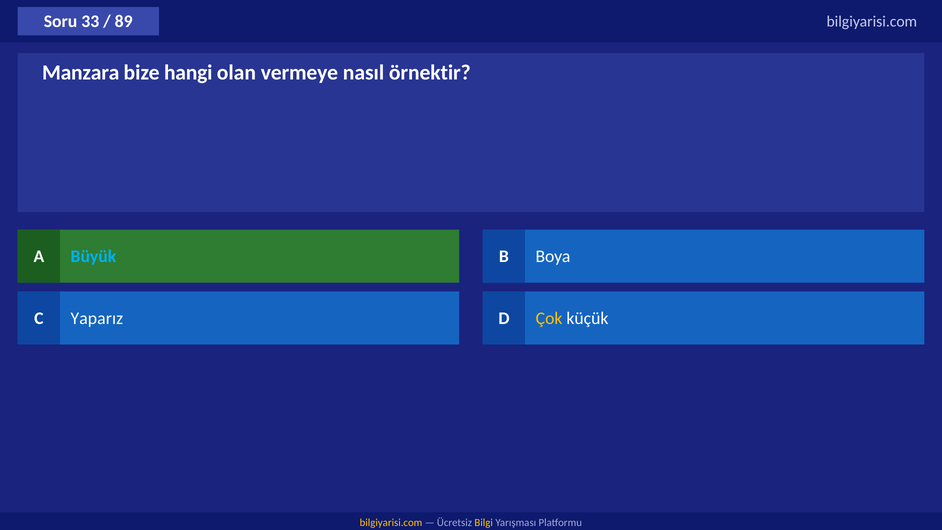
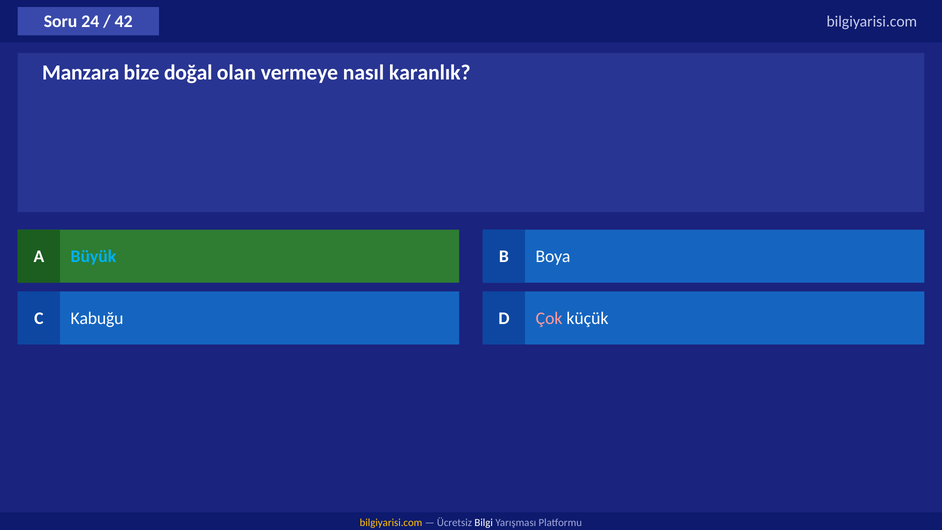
33: 33 -> 24
89: 89 -> 42
hangi: hangi -> doğal
örnektir: örnektir -> karanlık
Yaparız: Yaparız -> Kabuğu
Çok colour: yellow -> pink
Bilgi colour: yellow -> white
